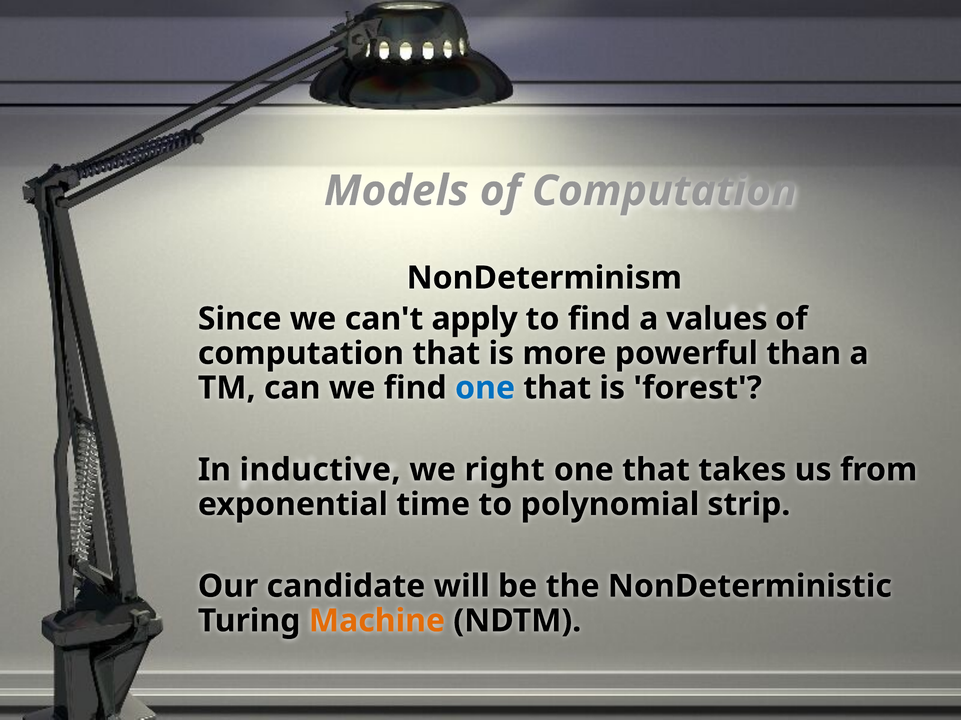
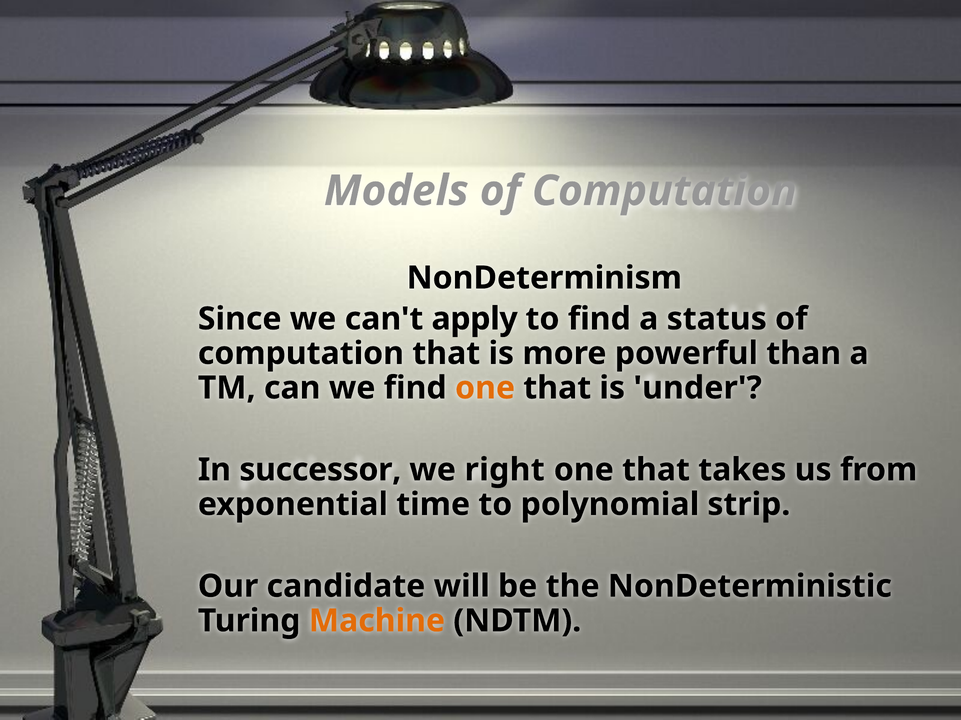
values: values -> status
one at (485, 388) colour: blue -> orange
forest: forest -> under
inductive: inductive -> successor
